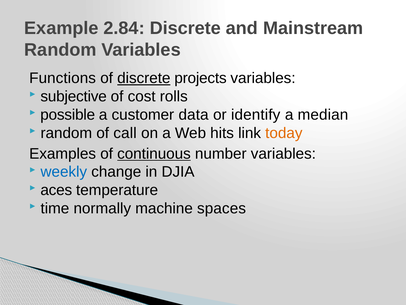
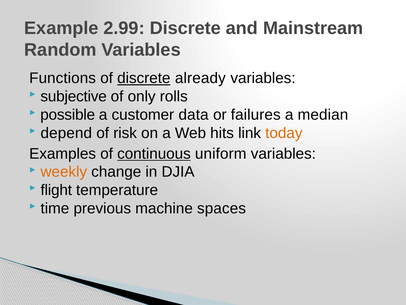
2.84: 2.84 -> 2.99
projects: projects -> already
cost: cost -> only
identify: identify -> failures
random at (66, 133): random -> depend
call: call -> risk
number: number -> uniform
weekly colour: blue -> orange
aces: aces -> flight
normally: normally -> previous
